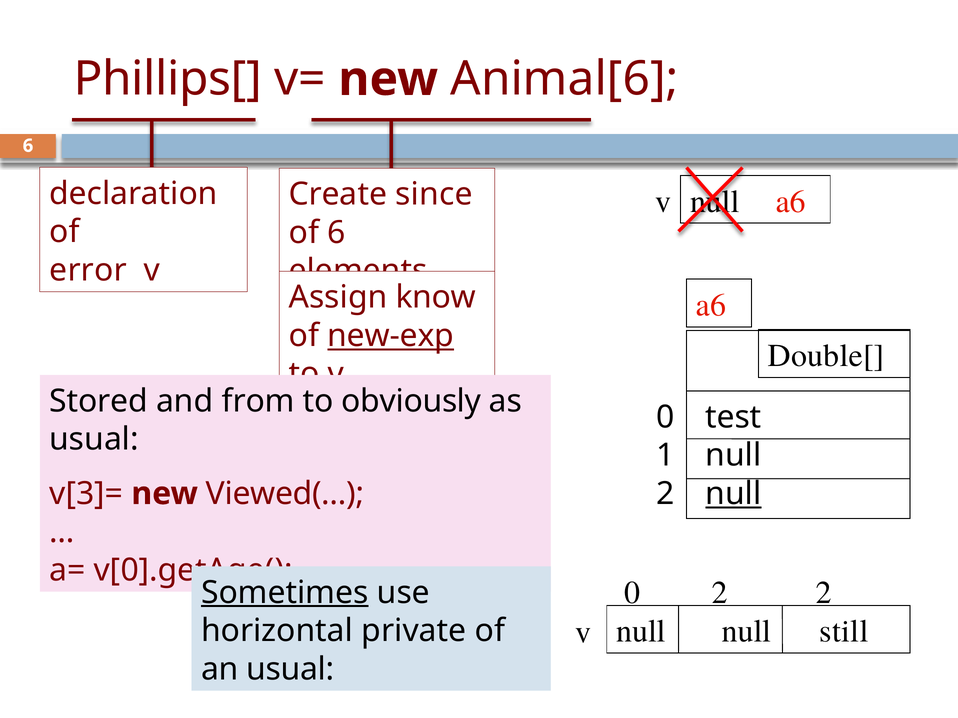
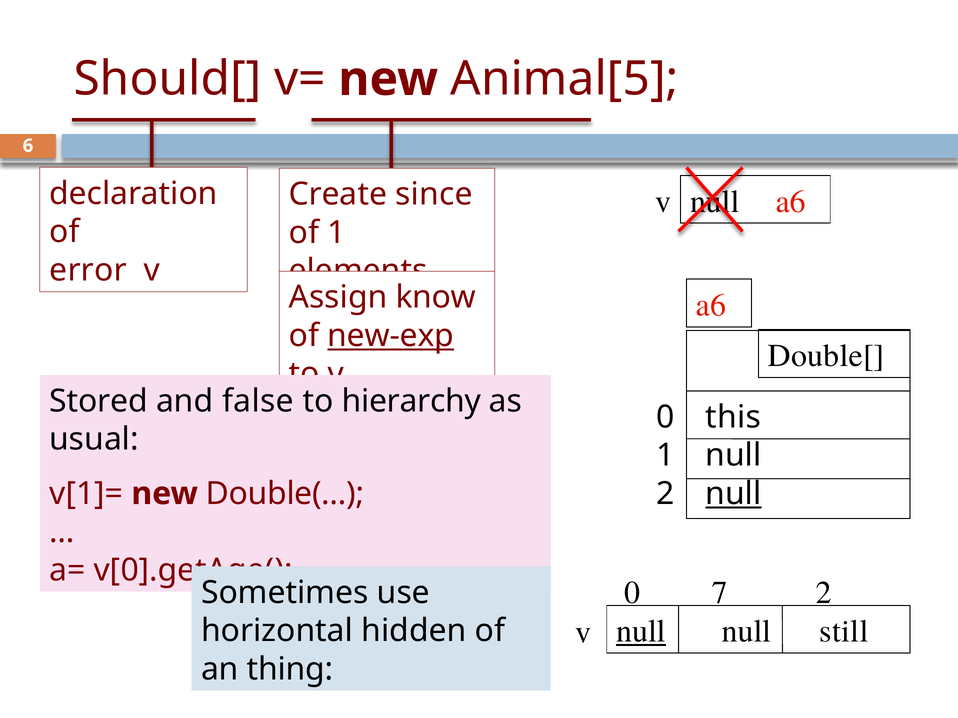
Phillips[: Phillips[ -> Should[
Animal[6: Animal[6 -> Animal[5
of 6: 6 -> 1
from: from -> false
obviously: obviously -> hierarchy
test: test -> this
v[3]=: v[3]= -> v[1]=
Viewed(…: Viewed(… -> Double(…
0 2: 2 -> 7
Sometimes underline: present -> none
null at (641, 632) underline: none -> present
private: private -> hidden
an usual: usual -> thing
